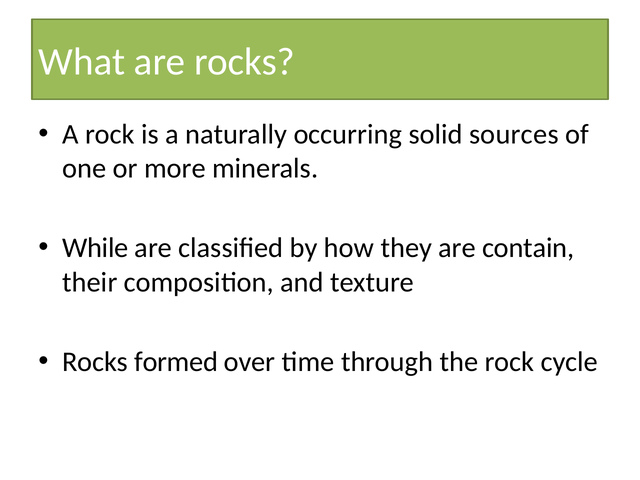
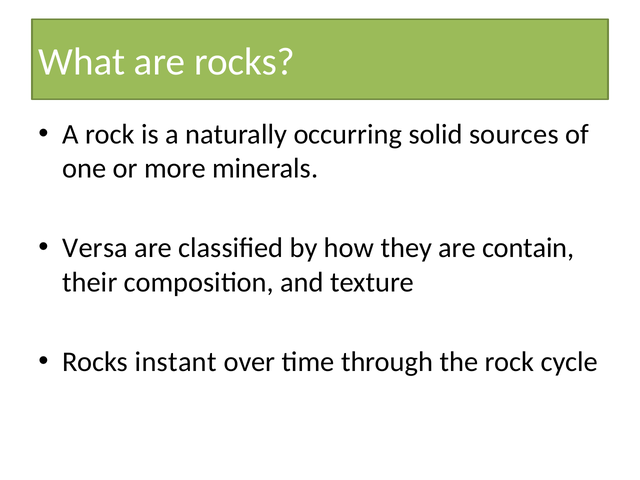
While: While -> Versa
formed: formed -> instant
